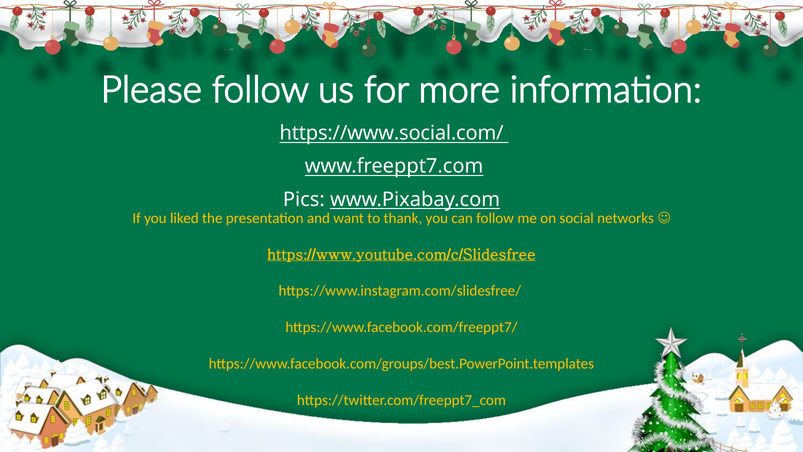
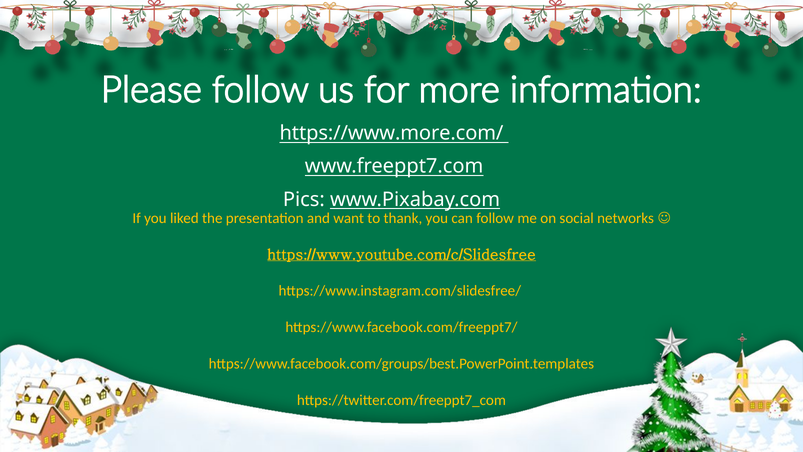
https://www.social.com/: https://www.social.com/ -> https://www.more.com/
